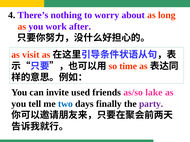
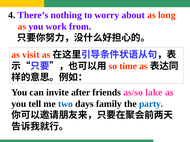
after: after -> from
used: used -> after
finally: finally -> family
party colour: purple -> blue
